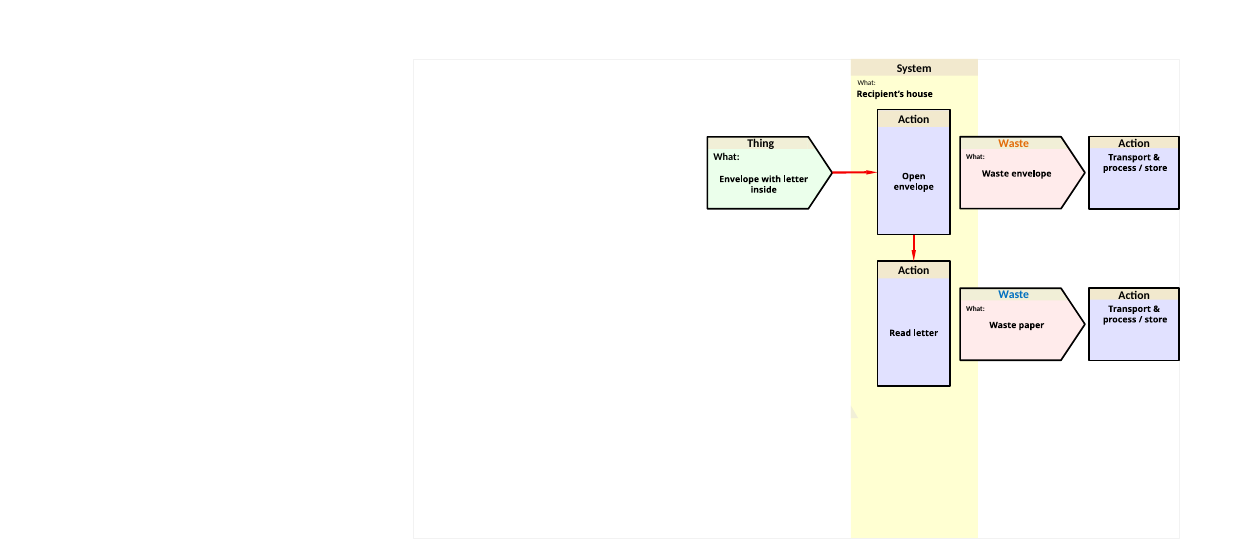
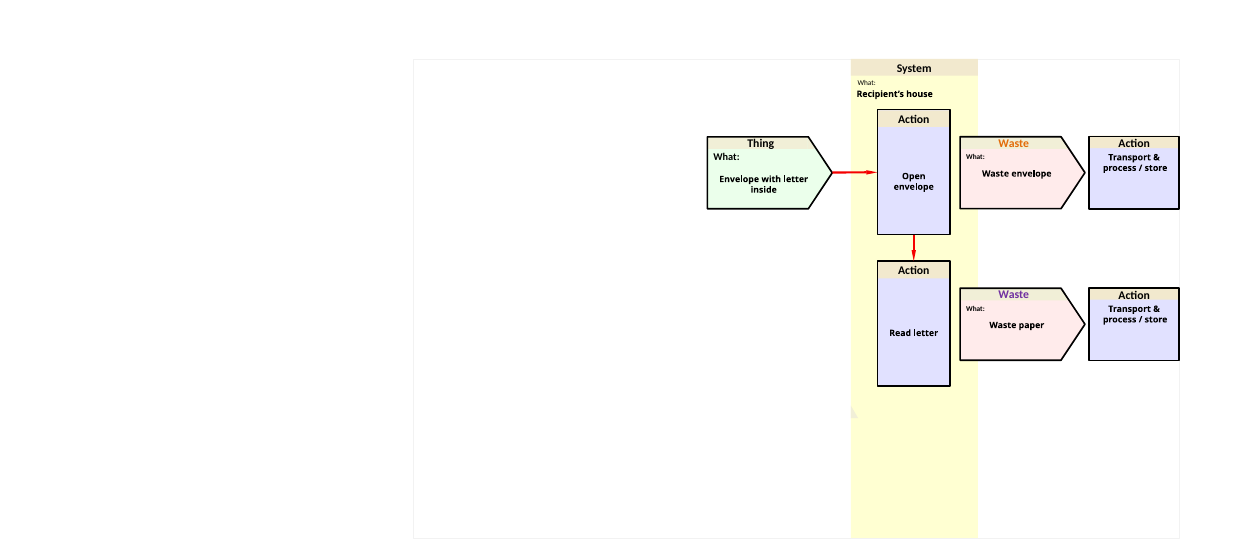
Waste at (1014, 295) colour: blue -> purple
